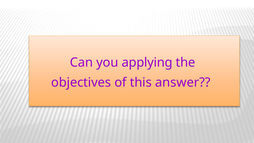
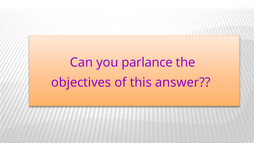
applying: applying -> parlance
